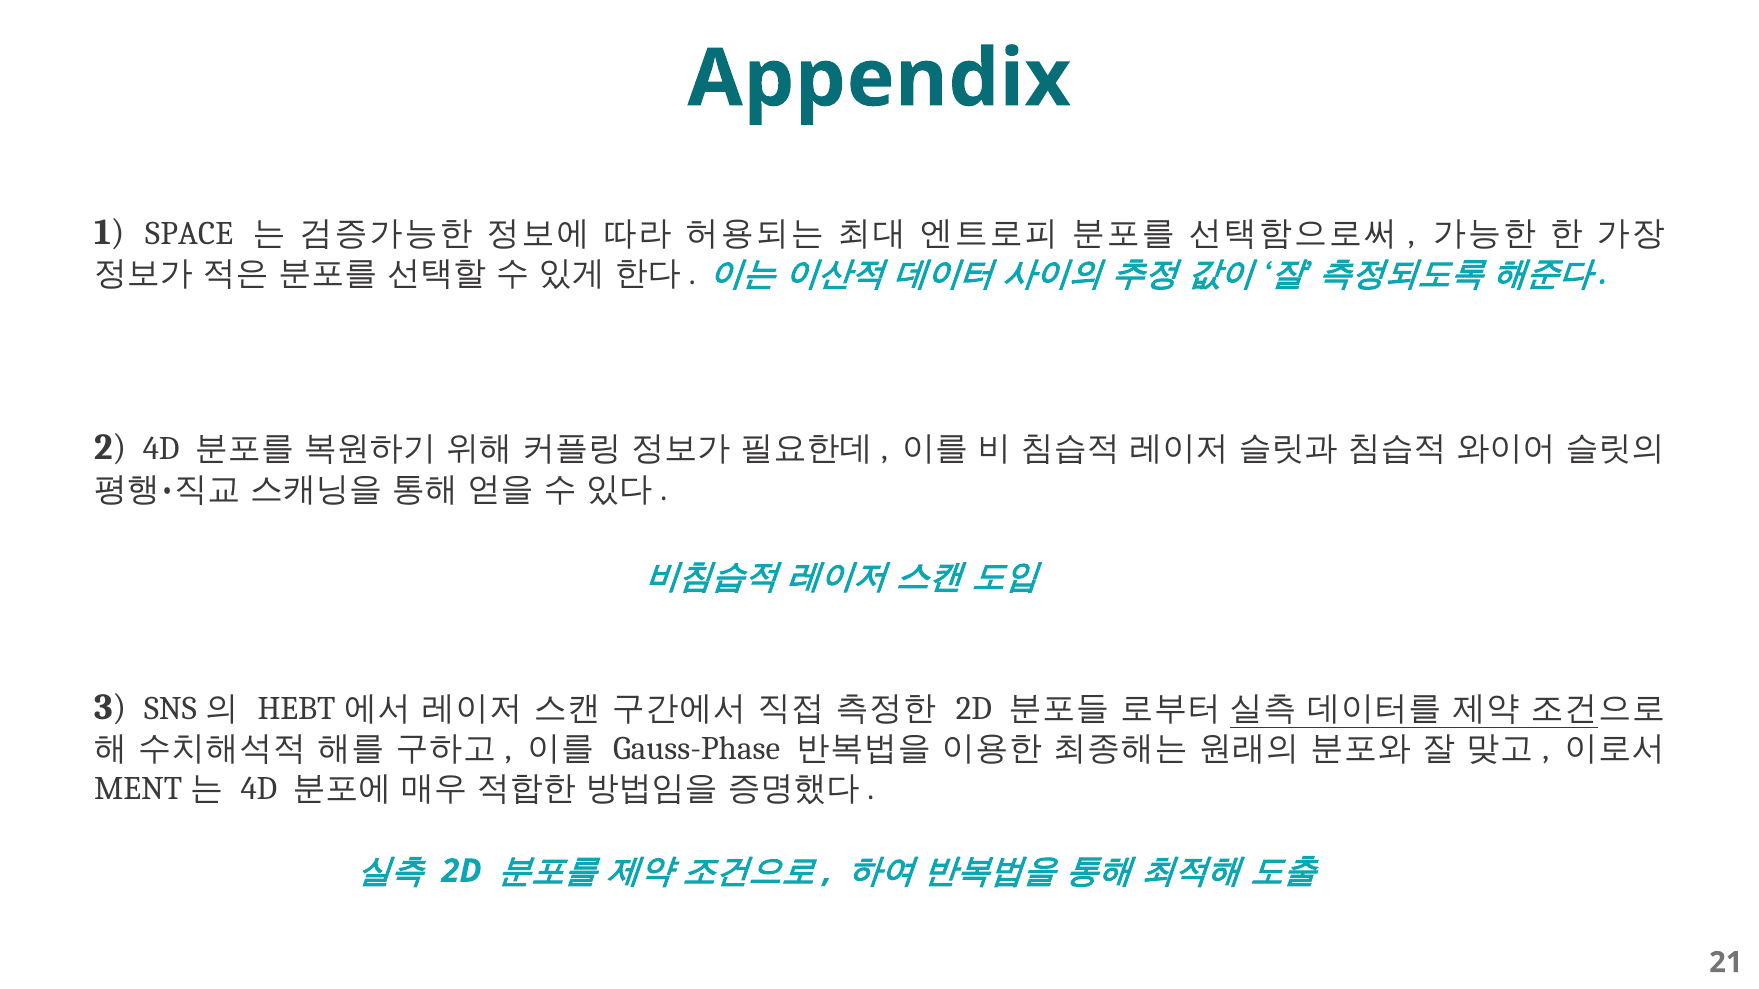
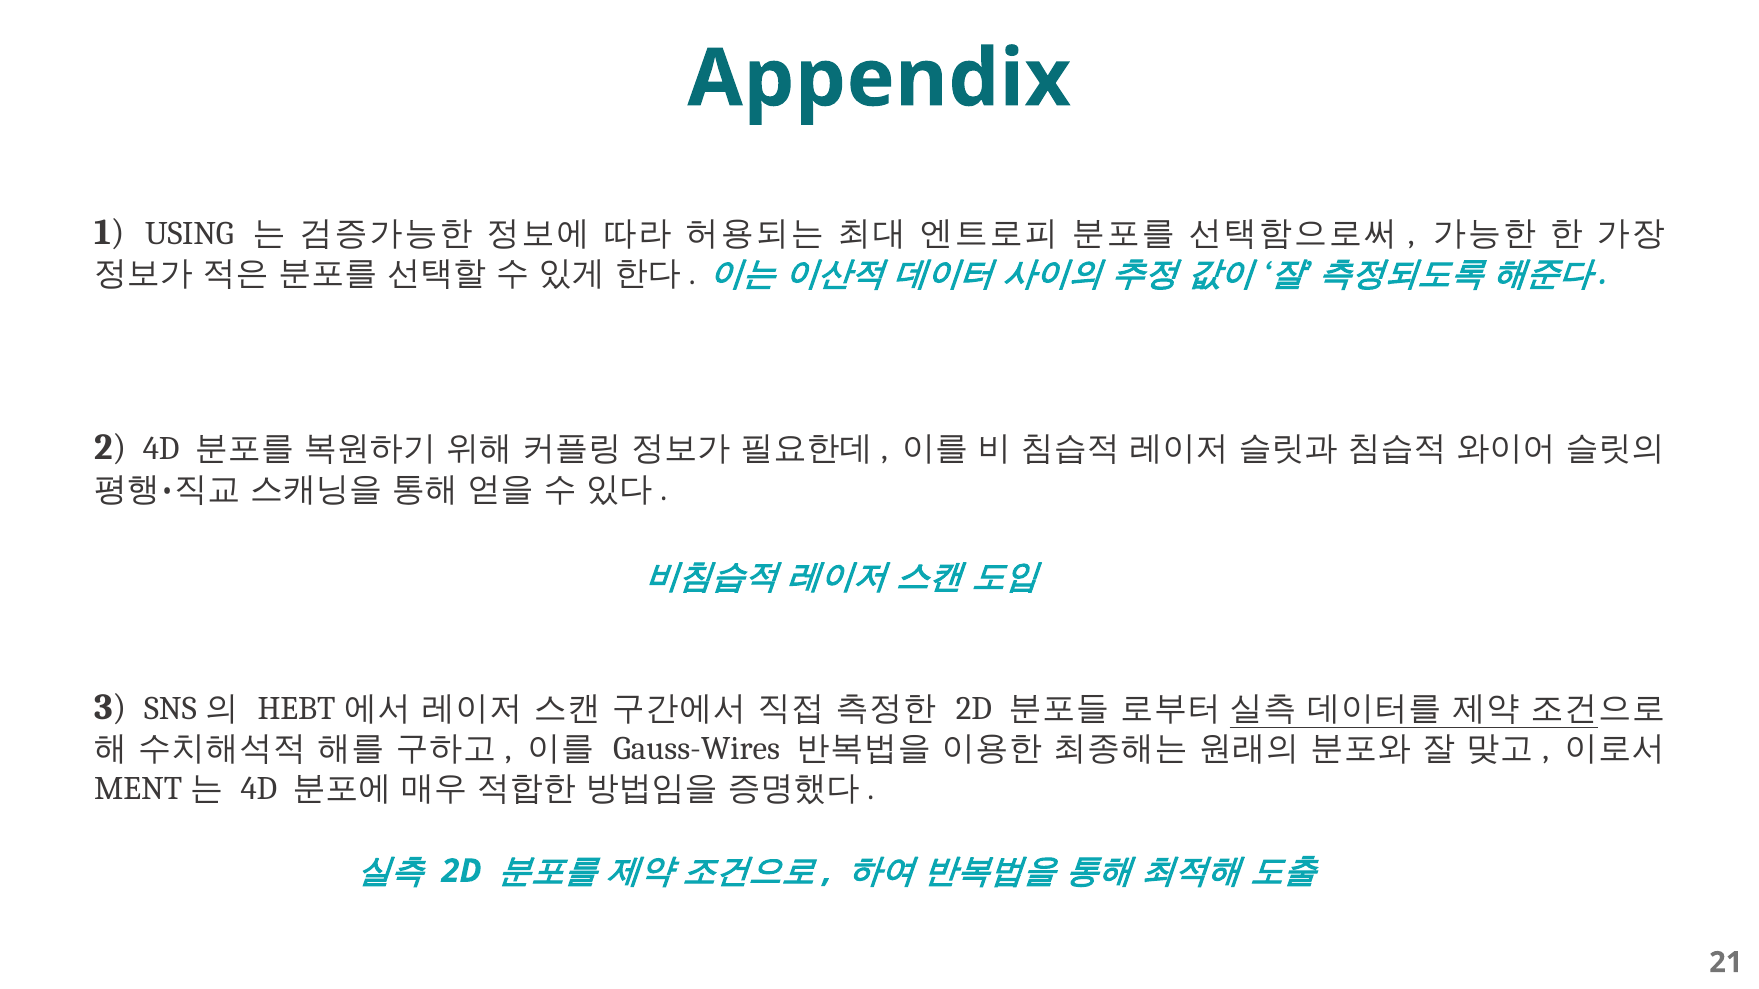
SPACE: SPACE -> USING
Gauss-Phase: Gauss-Phase -> Gauss-Wires
